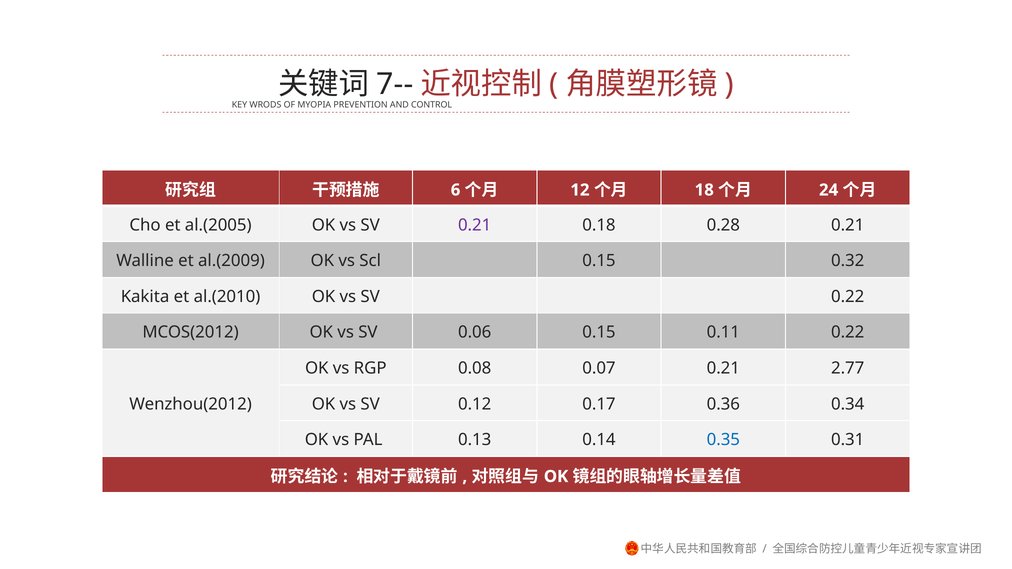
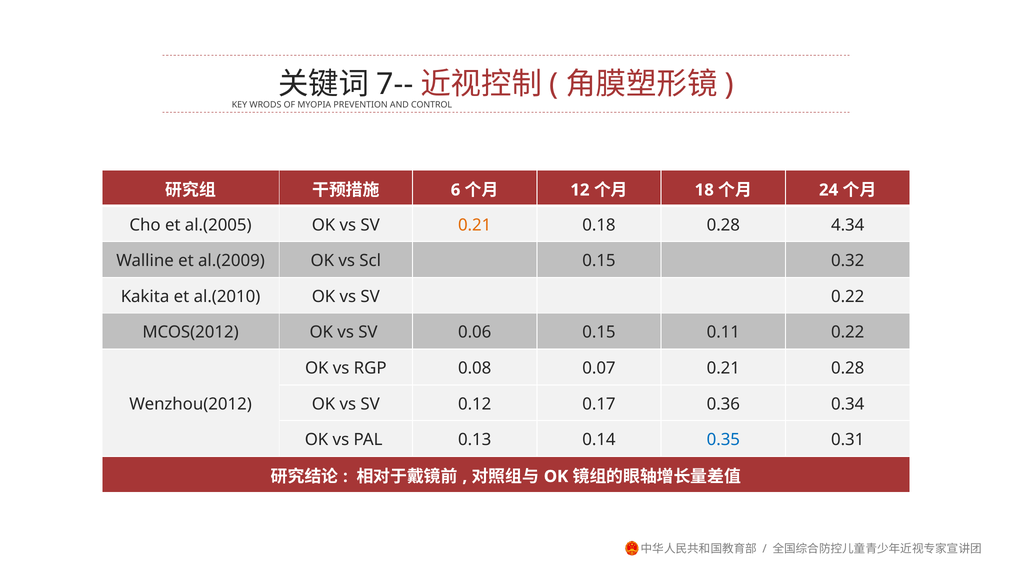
0.21 at (475, 225) colour: purple -> orange
0.28 0.21: 0.21 -> 4.34
0.21 2.77: 2.77 -> 0.28
